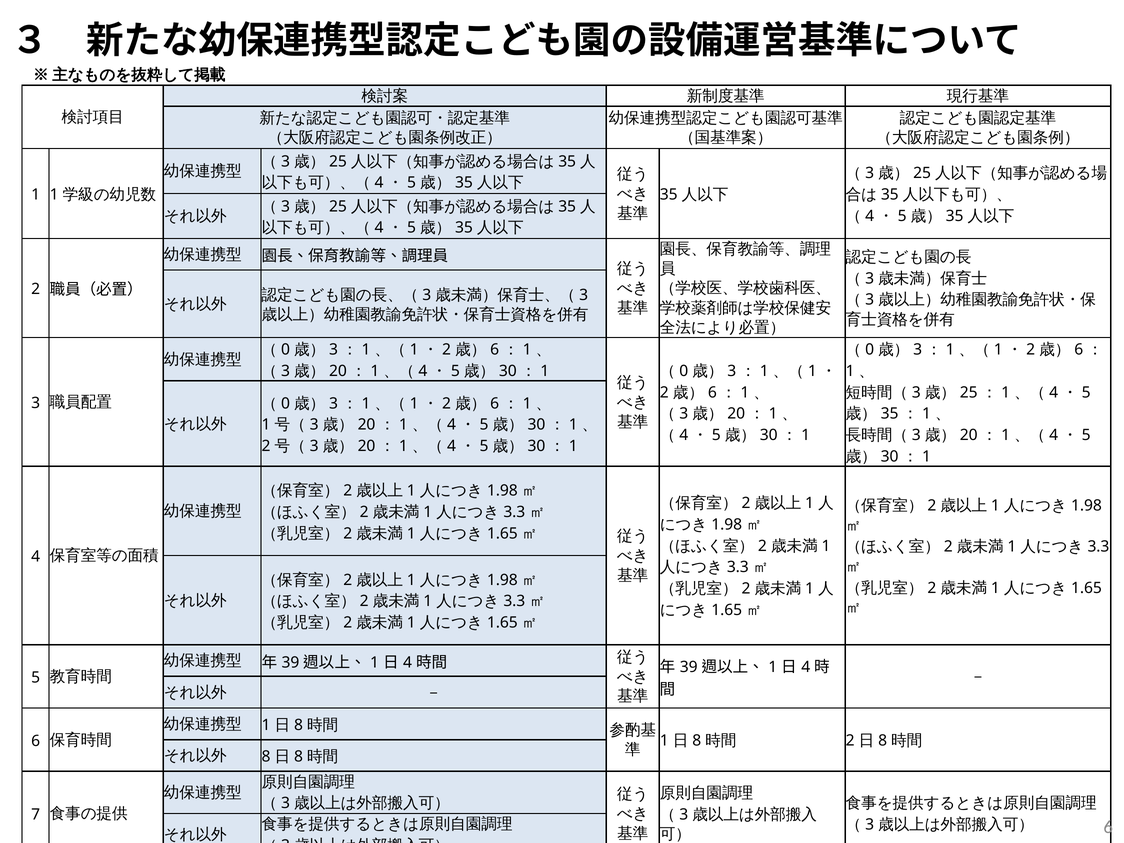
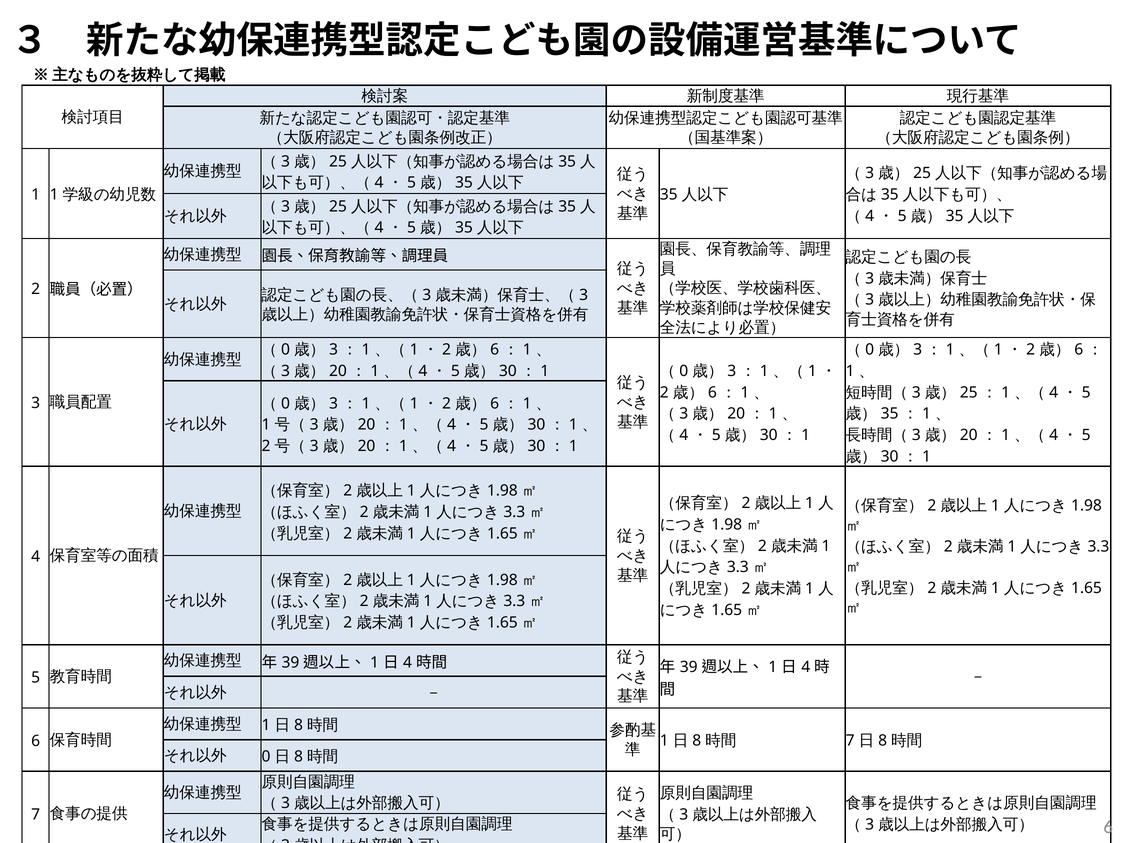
2 at (850, 741): 2 -> 7
8: 8 -> 0
